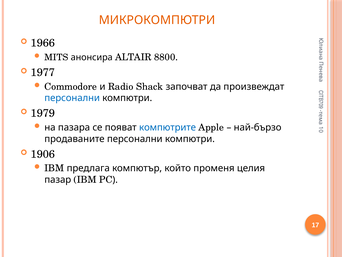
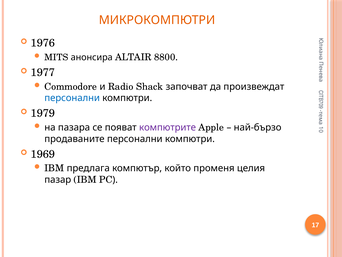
1966: 1966 -> 1976
компютрите colour: blue -> purple
1906: 1906 -> 1969
